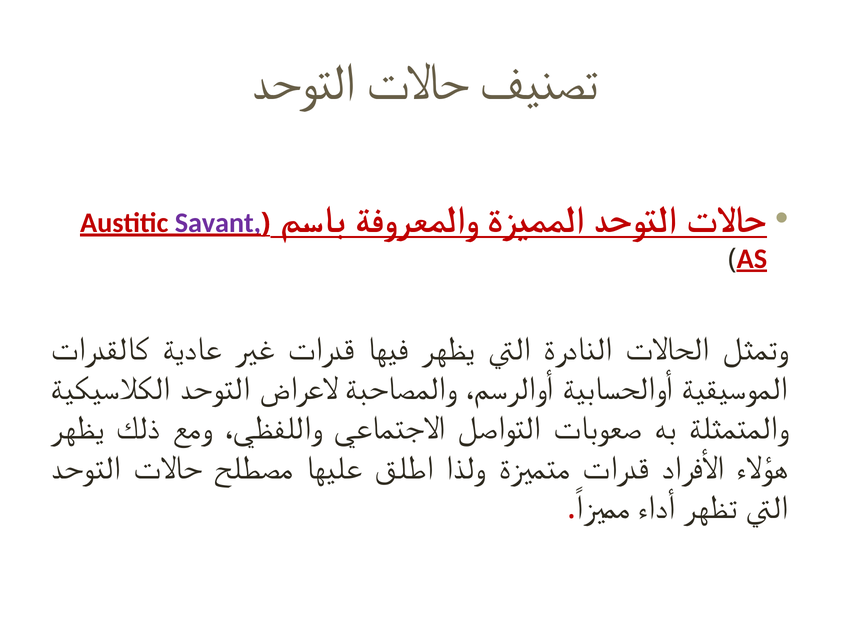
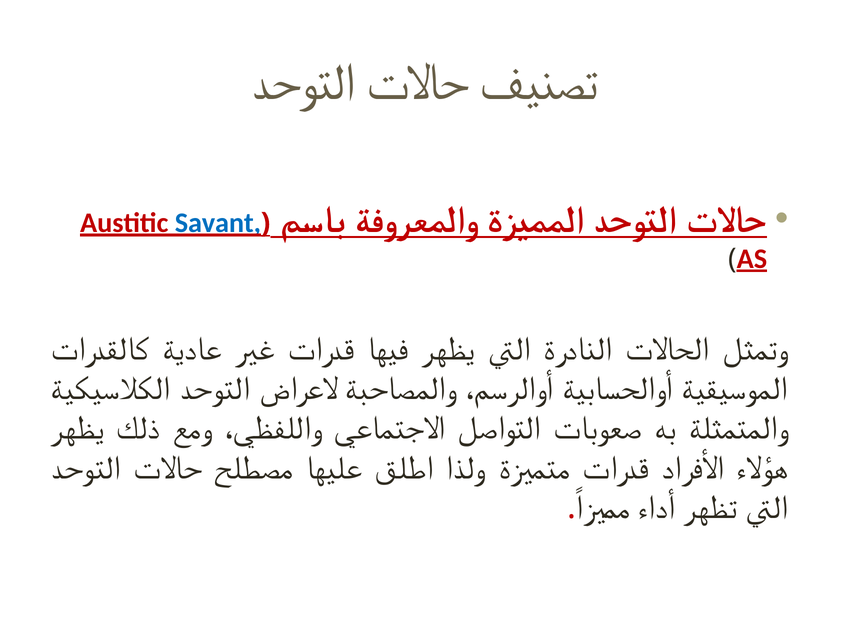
Savant colour: purple -> blue
